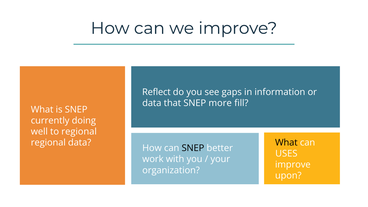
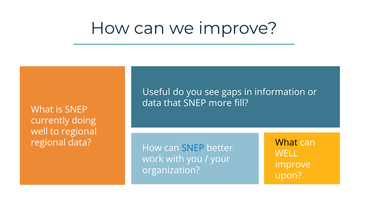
Reflect: Reflect -> Useful
SNEP at (193, 148) colour: black -> blue
USES at (286, 154): USES -> WELL
